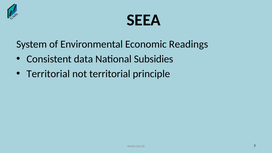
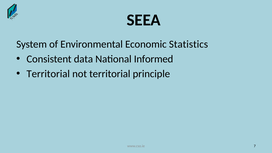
Readings: Readings -> Statistics
Subsidies: Subsidies -> Informed
